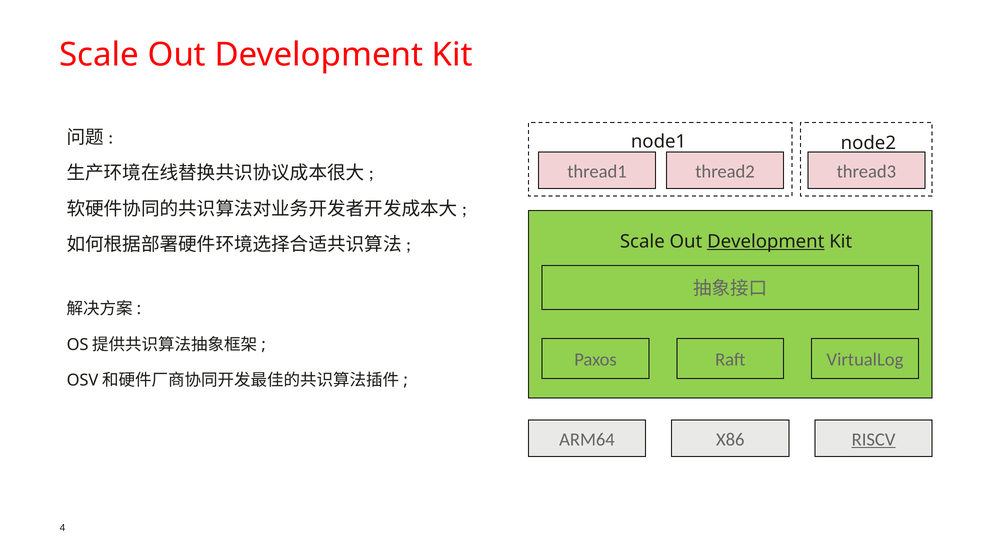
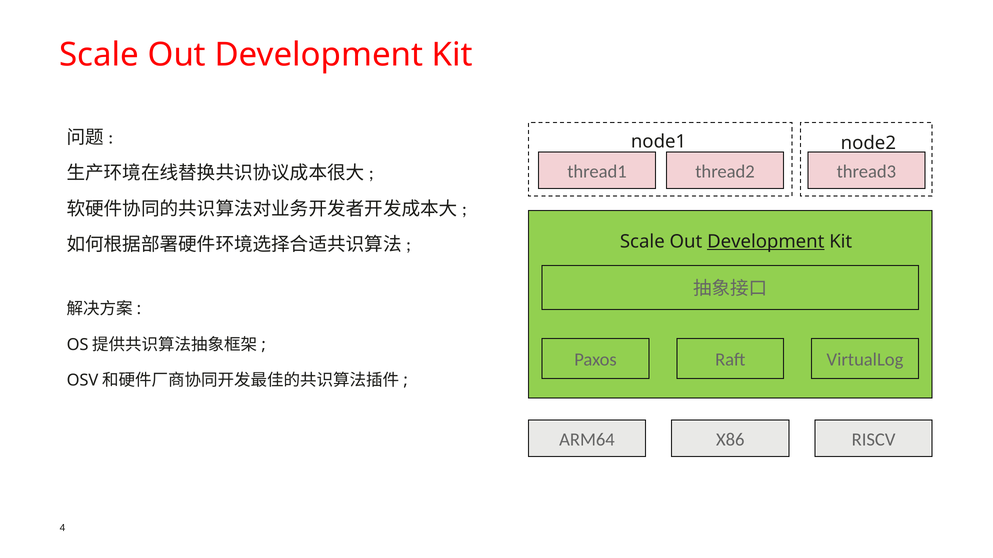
RISCV underline: present -> none
